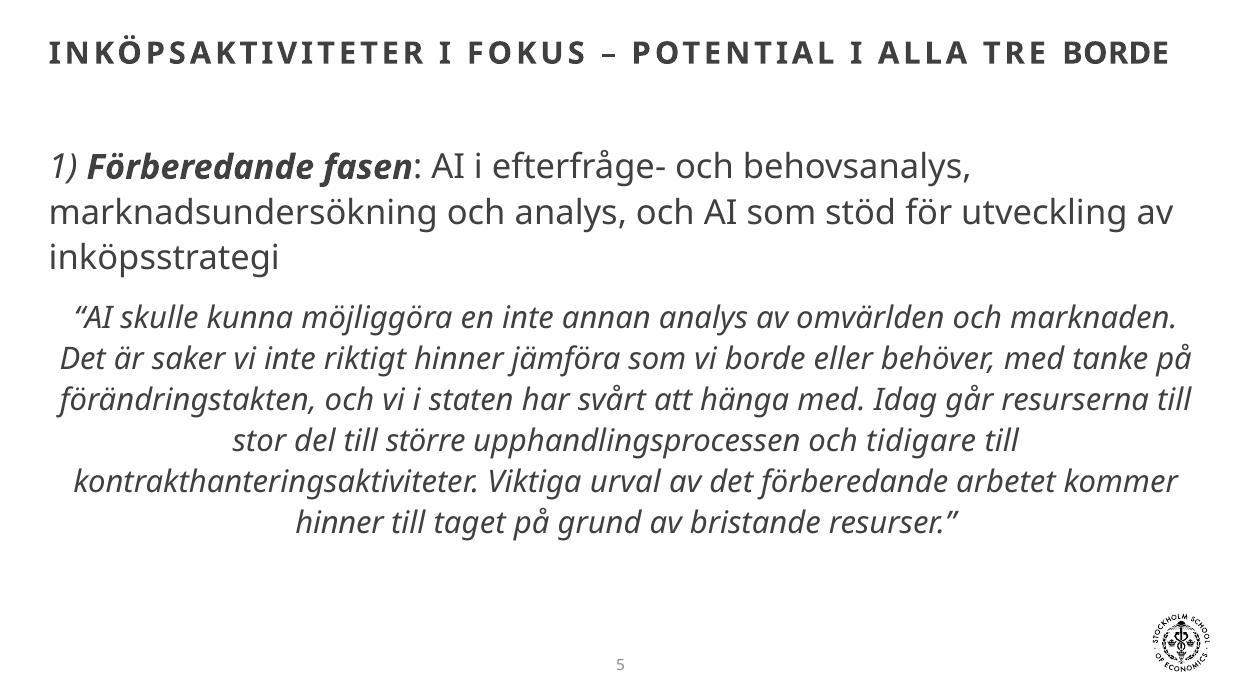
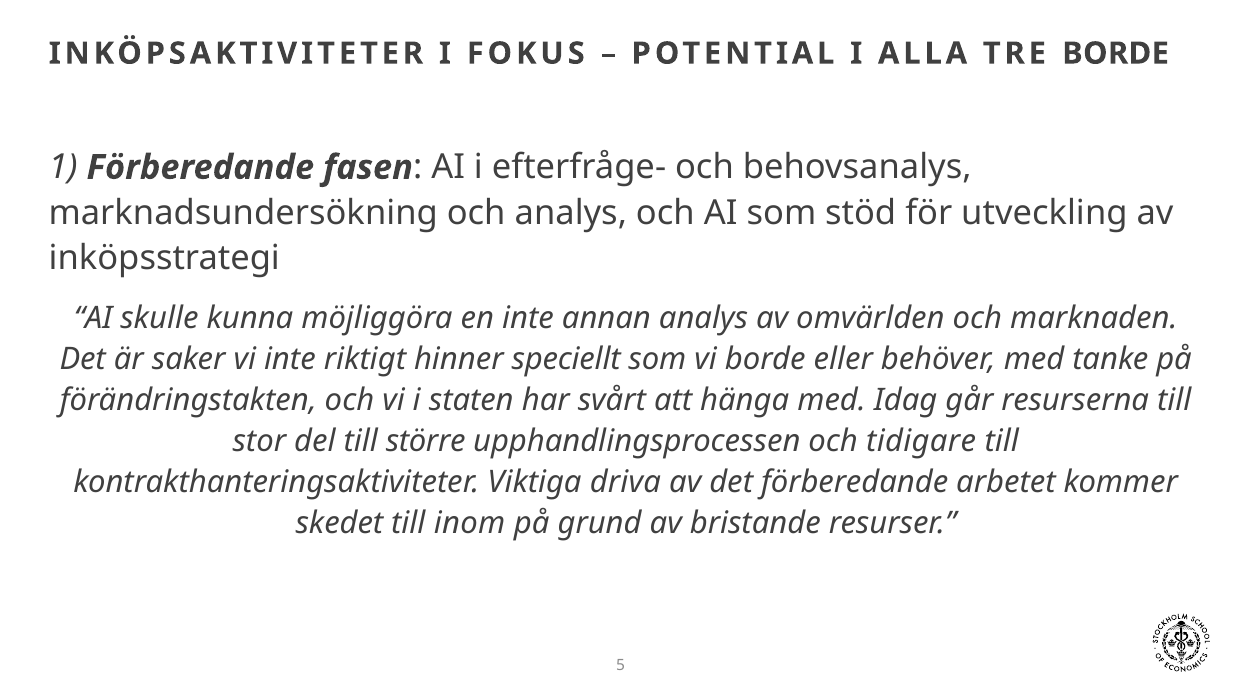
jämföra: jämföra -> speciellt
urval: urval -> driva
hinner at (340, 523): hinner -> skedet
taget: taget -> inom
